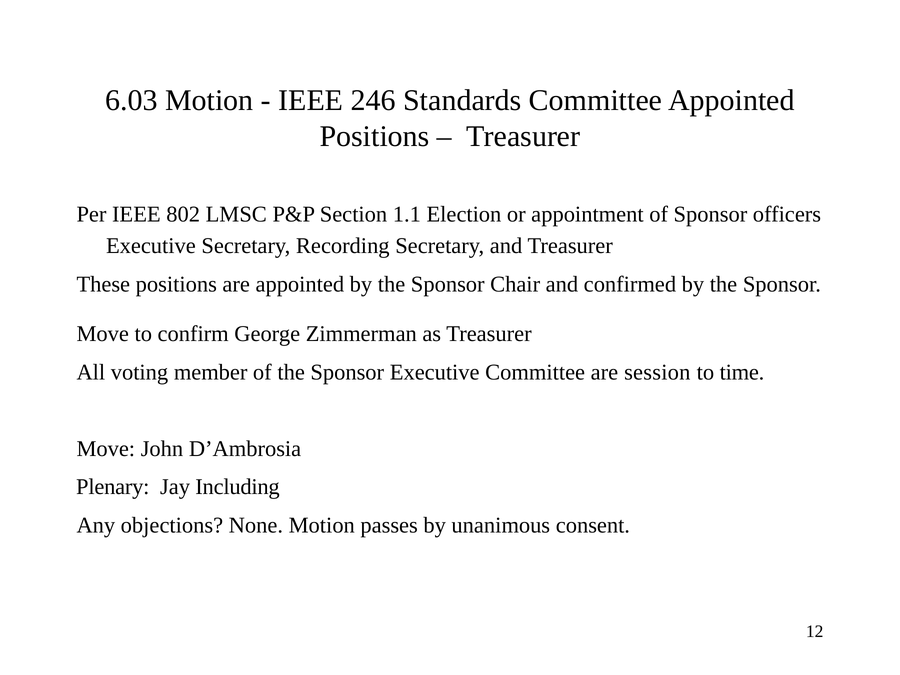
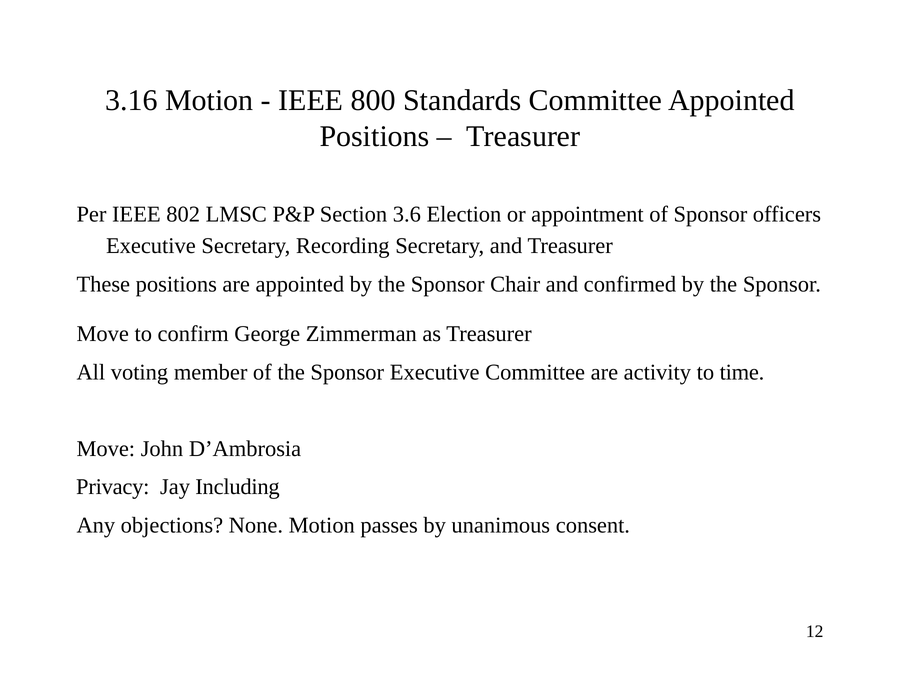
6.03: 6.03 -> 3.16
246: 246 -> 800
1.1: 1.1 -> 3.6
session: session -> activity
Plenary: Plenary -> Privacy
